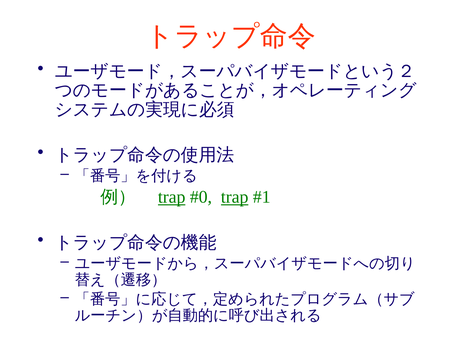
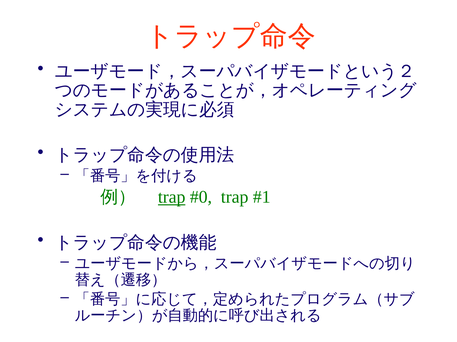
trap at (235, 198) underline: present -> none
